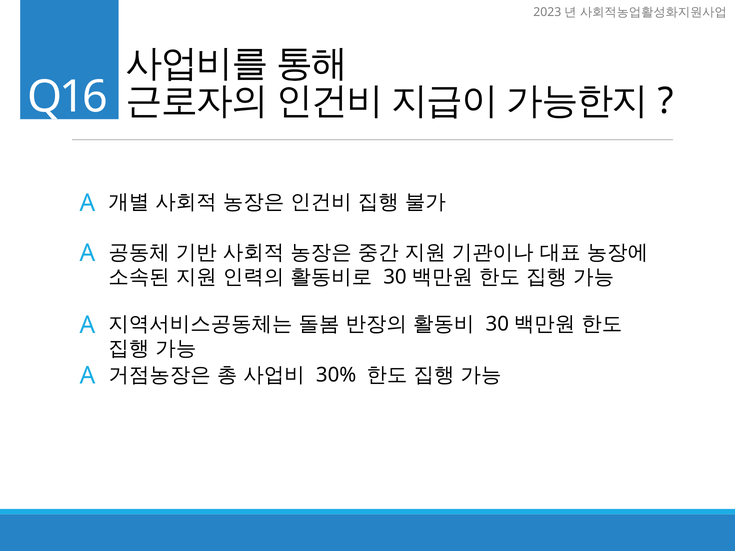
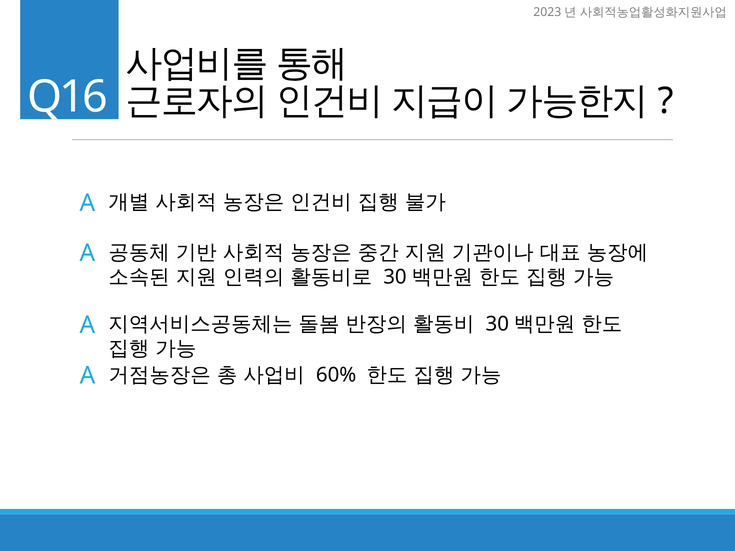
30%: 30% -> 60%
